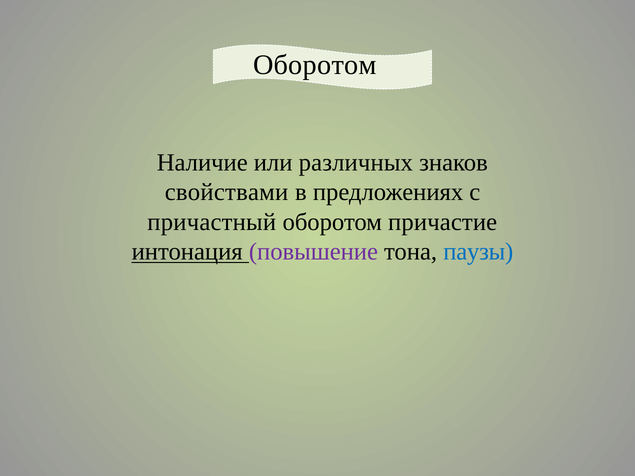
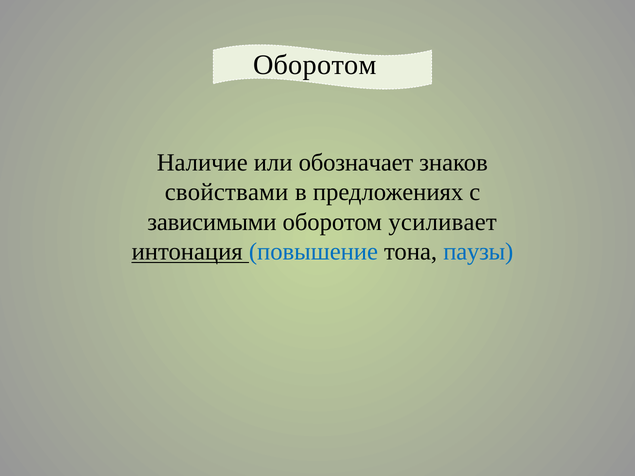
различных: различных -> обозначает
причастный: причастный -> зависимыми
причастие: причастие -> усиливает
повышение colour: purple -> blue
